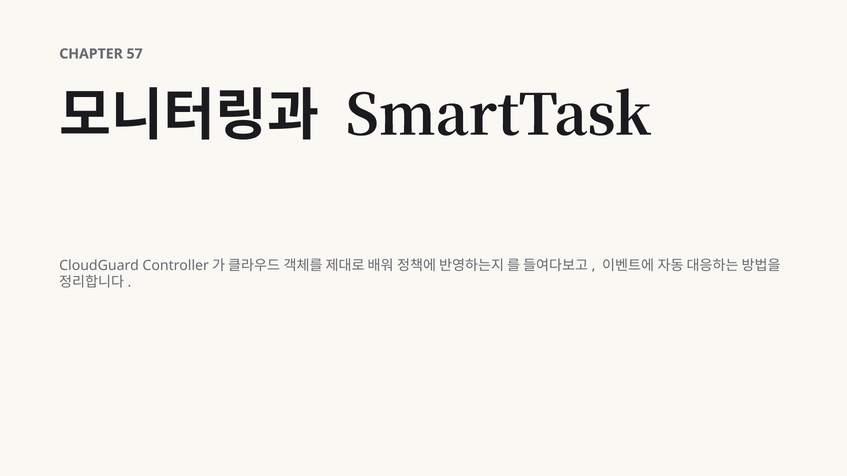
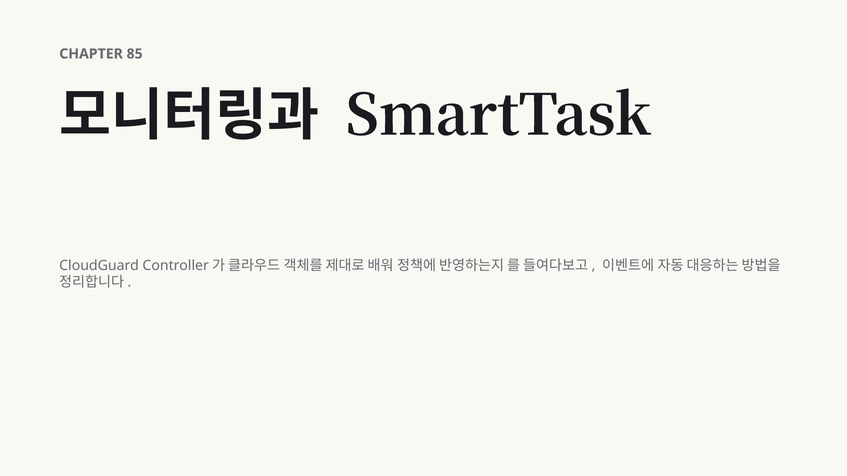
57: 57 -> 85
